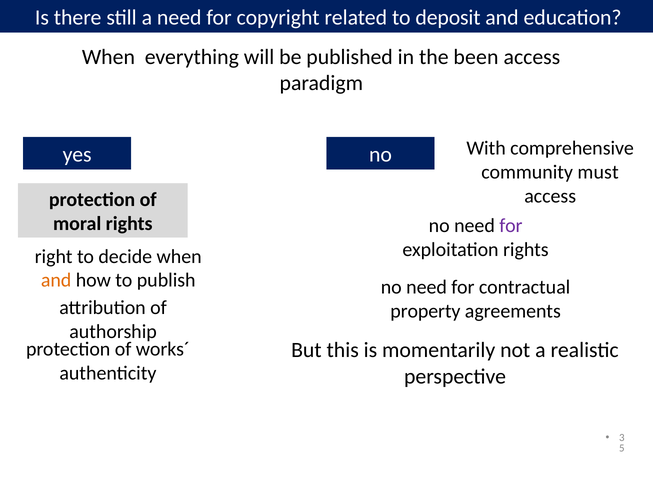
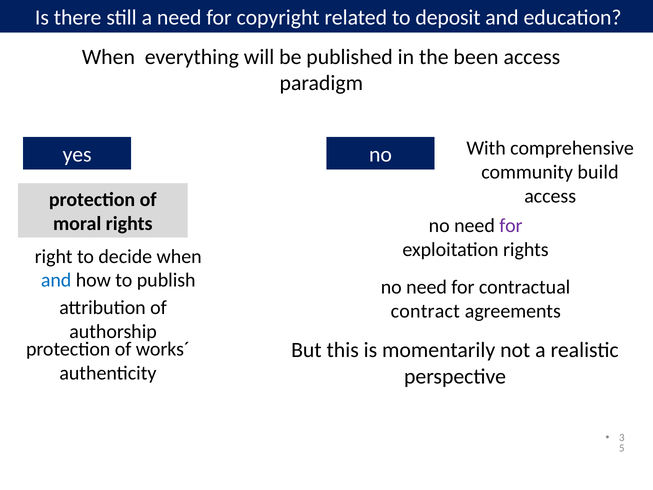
must: must -> build
and at (56, 280) colour: orange -> blue
property: property -> contract
